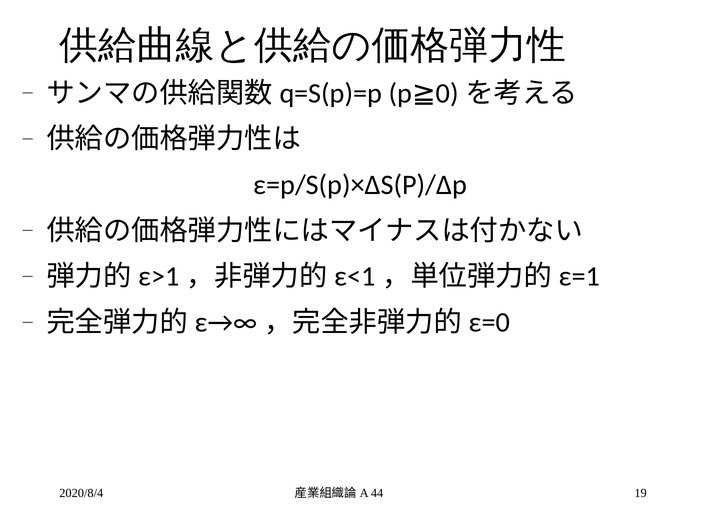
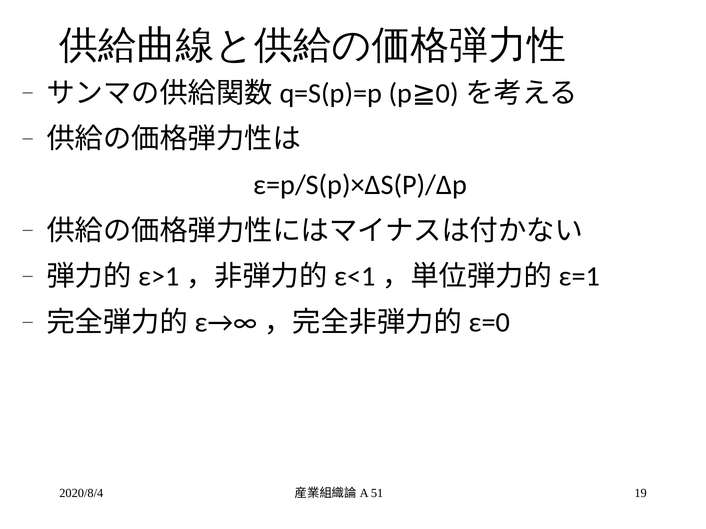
44: 44 -> 51
